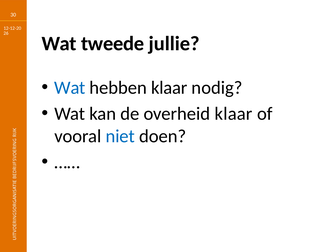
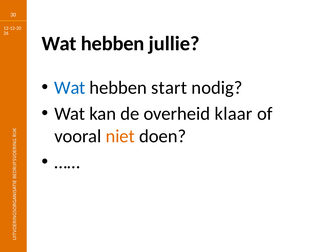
tweede at (113, 44): tweede -> hebben
hebben klaar: klaar -> start
niet colour: blue -> orange
